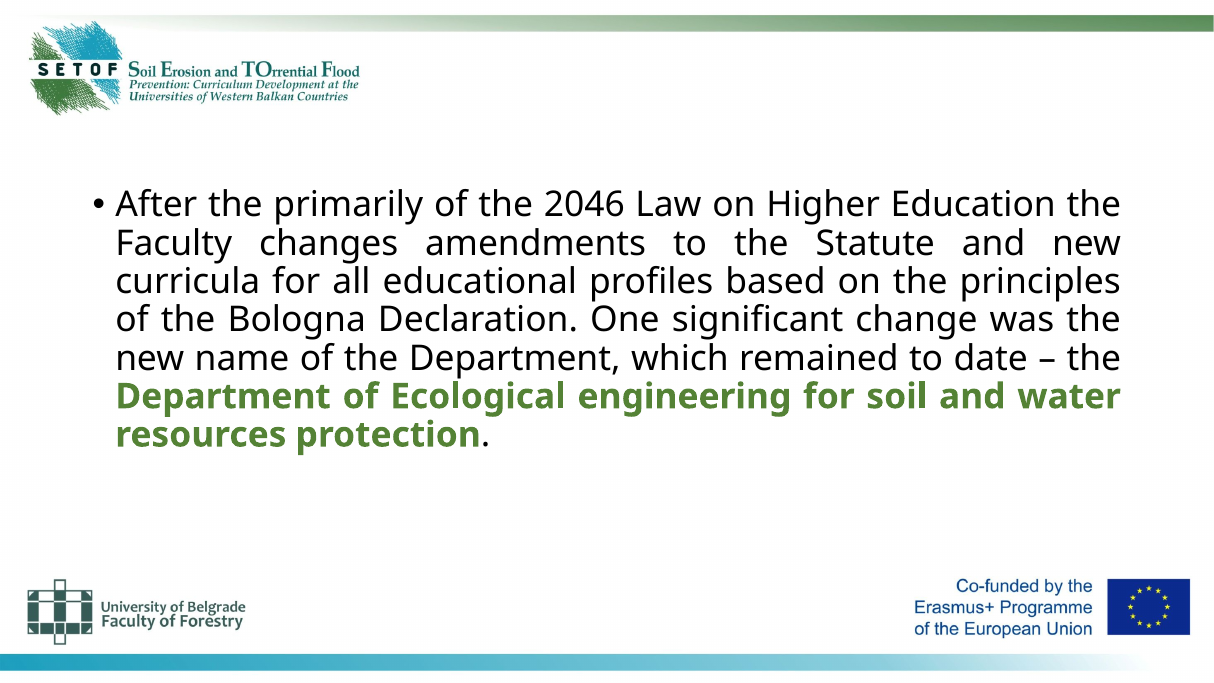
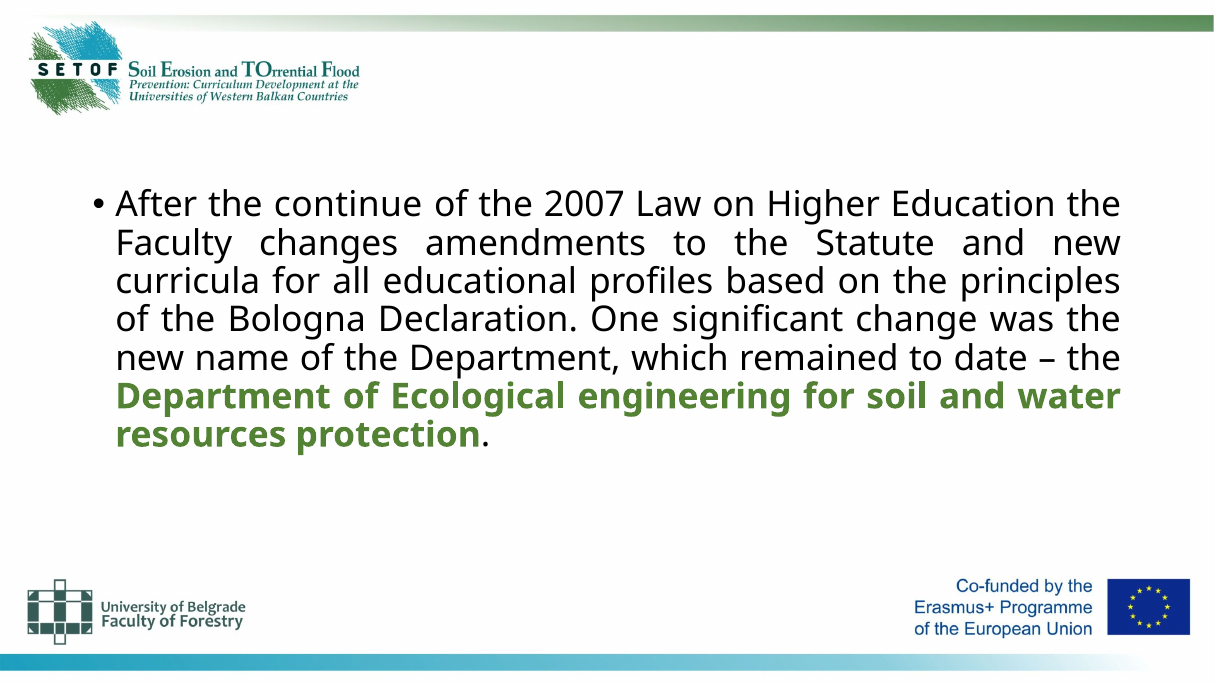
primarily: primarily -> continue
2046: 2046 -> 2007
